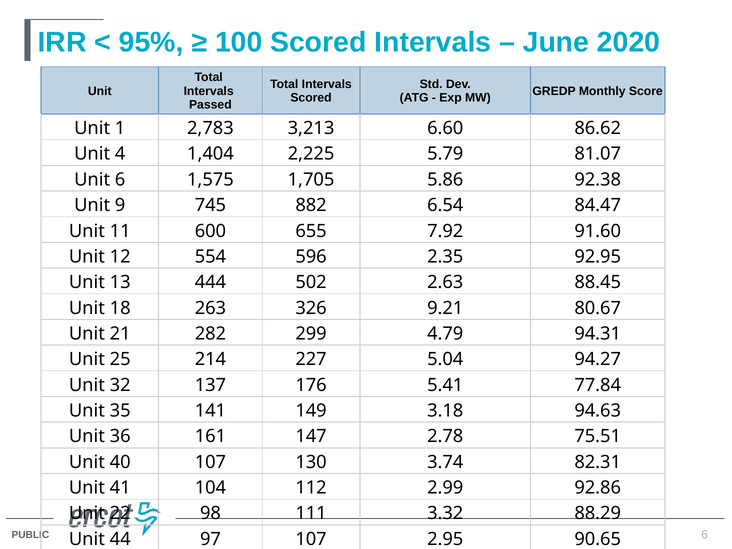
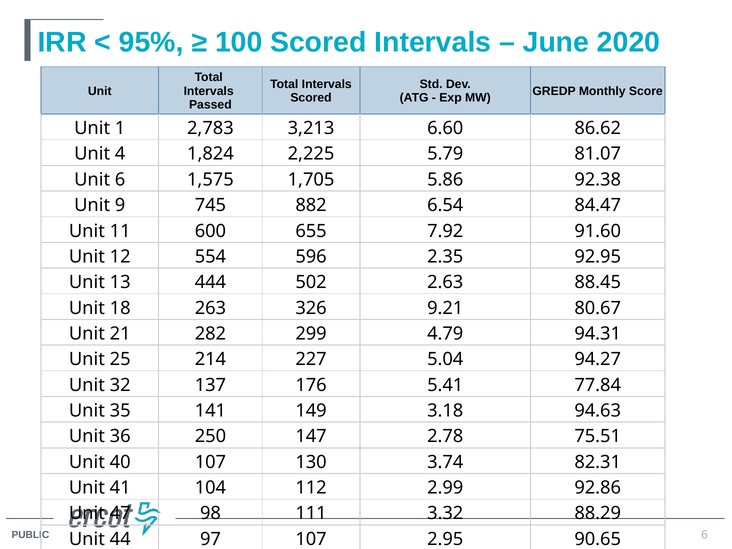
1,404: 1,404 -> 1,824
161: 161 -> 250
22: 22 -> 47
